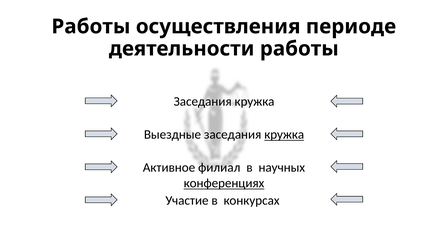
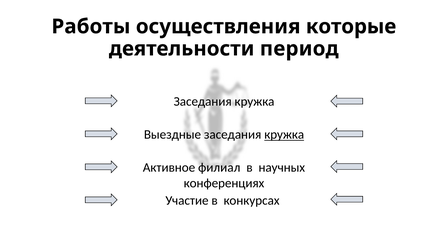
периоде: периоде -> которые
деятельности работы: работы -> период
конференциях underline: present -> none
